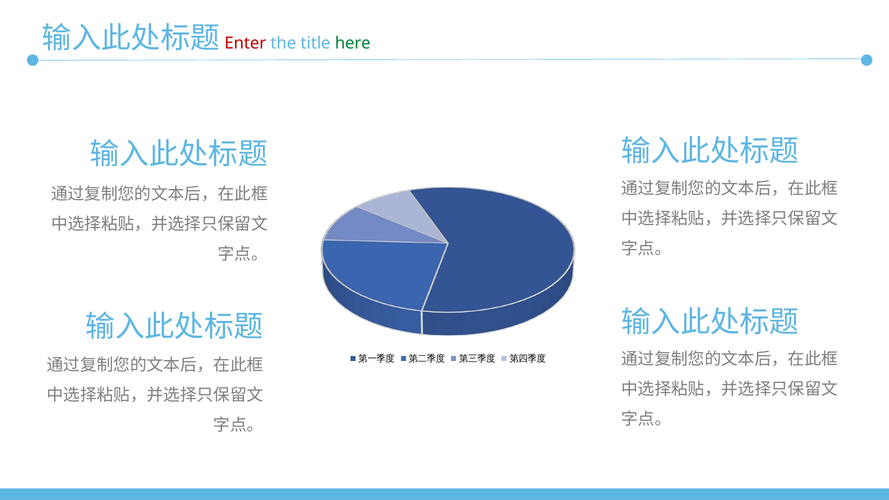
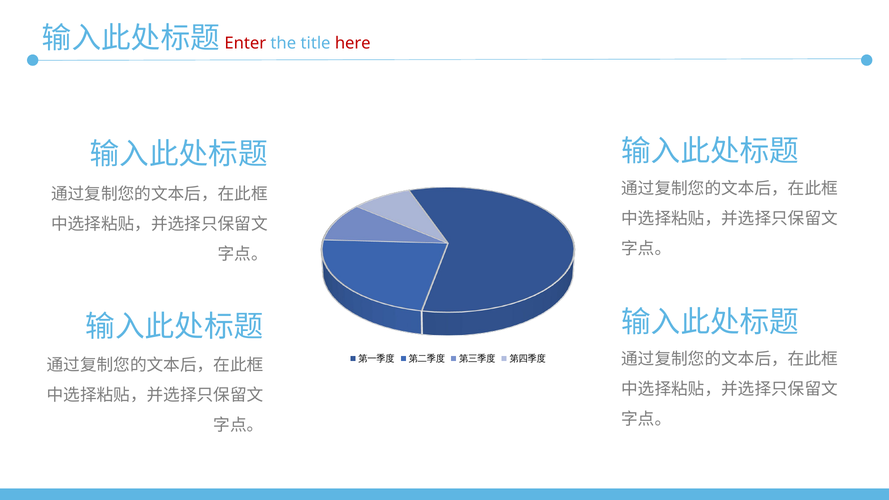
here colour: green -> red
